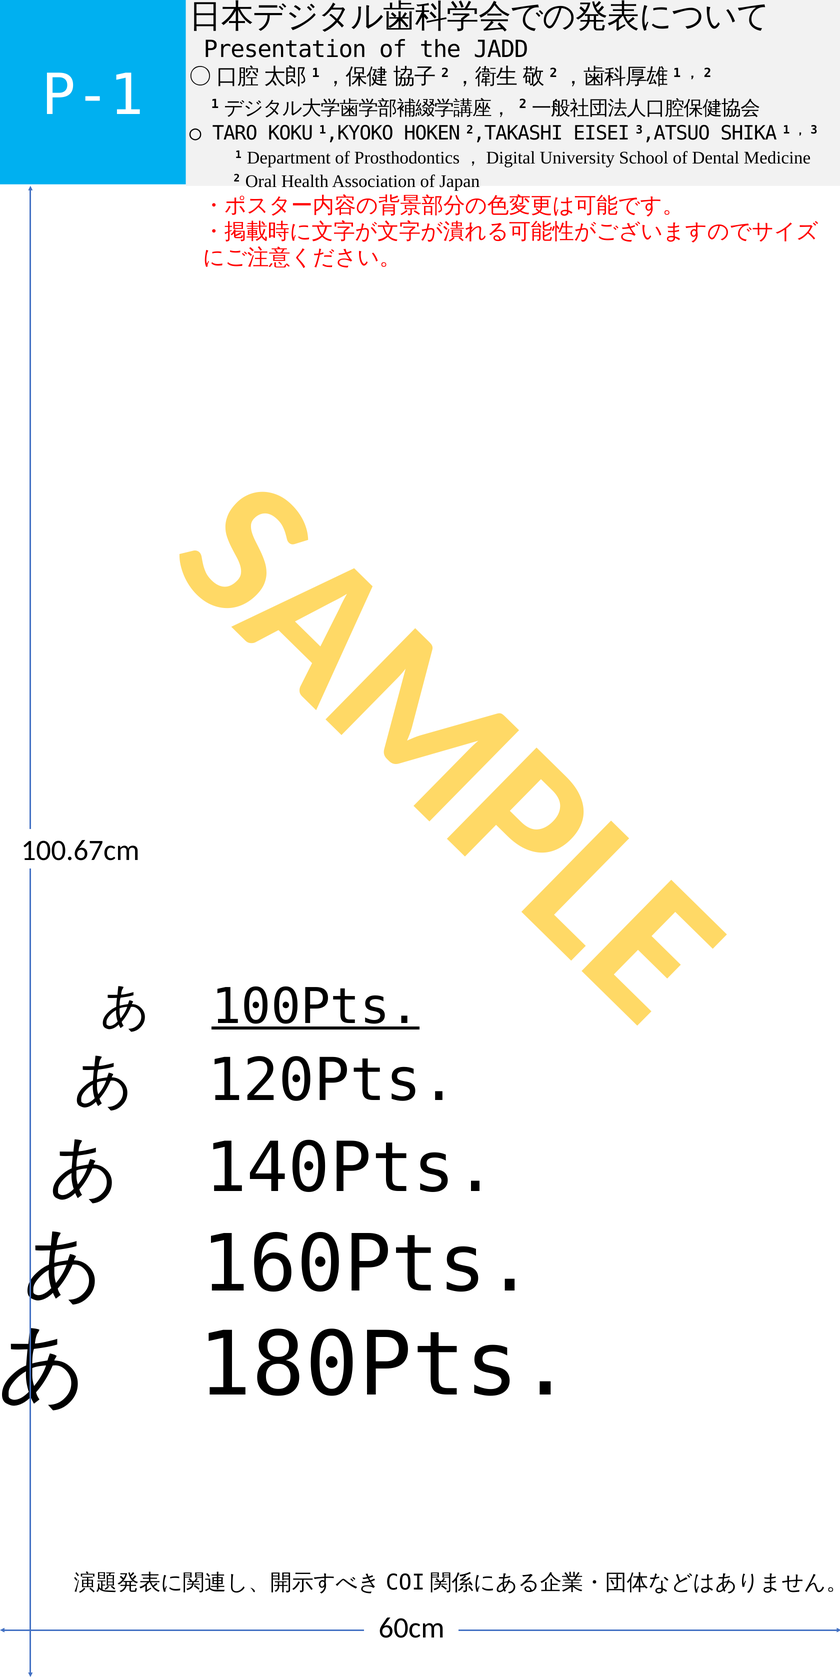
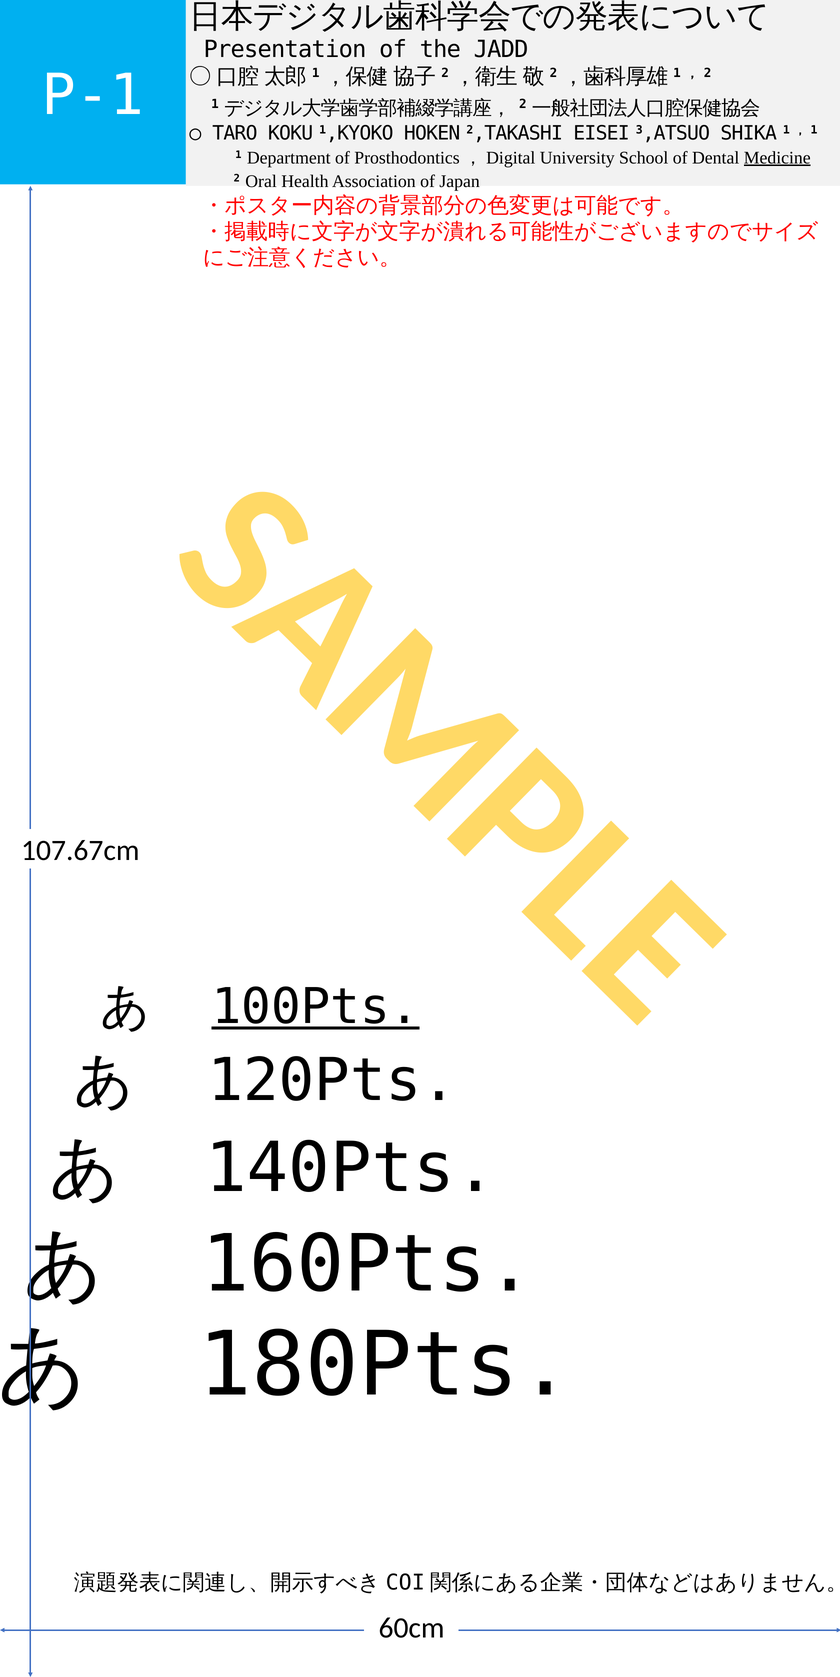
3 at (814, 130): 3 -> 1
Medicine underline: none -> present
100.67cm: 100.67cm -> 107.67cm
